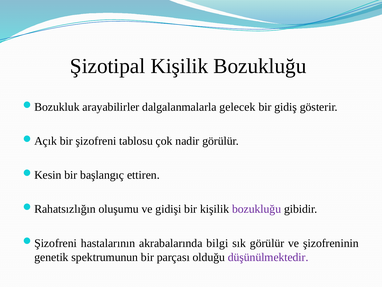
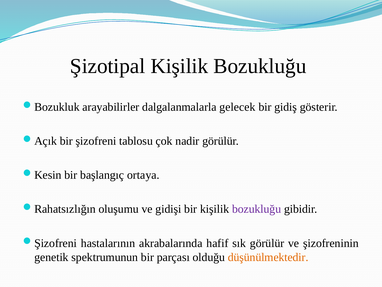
ettiren: ettiren -> ortaya
bilgi: bilgi -> hafif
düşünülmektedir colour: purple -> orange
